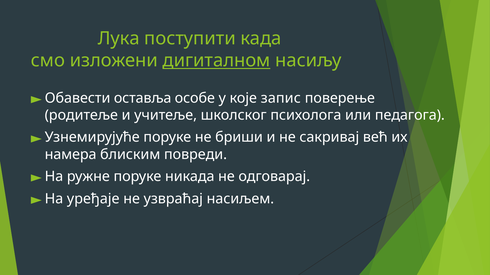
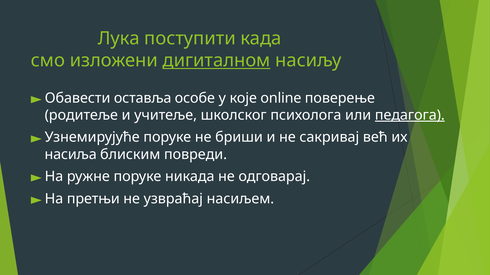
запис: запис -> online
педагога underline: none -> present
намера: намера -> насиља
уређаје: уређаје -> претњи
